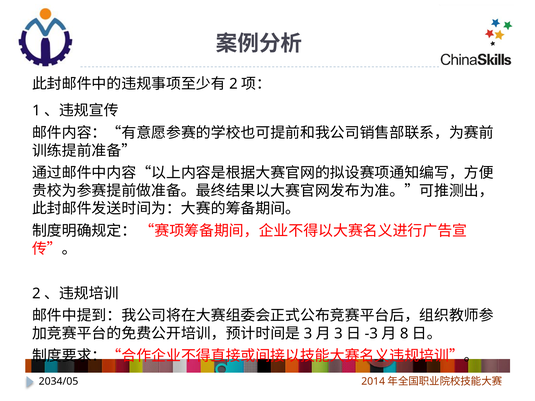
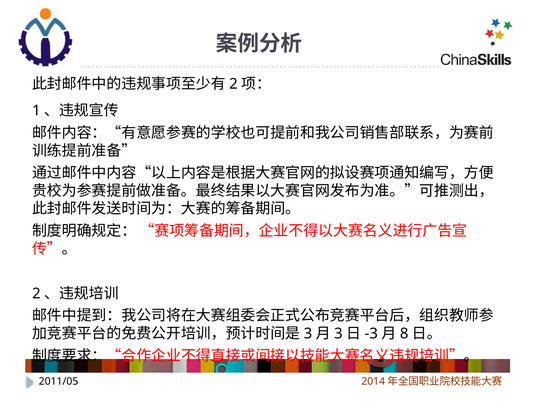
2034/05: 2034/05 -> 2011/05
